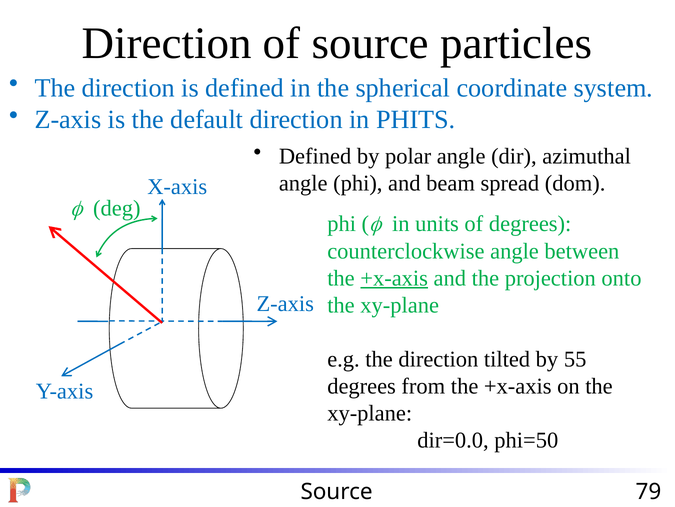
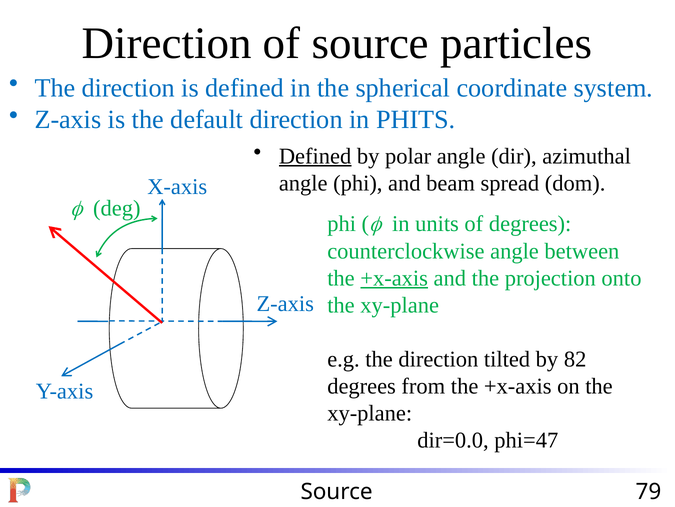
Defined at (315, 156) underline: none -> present
55: 55 -> 82
phi=50: phi=50 -> phi=47
